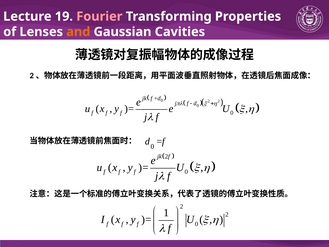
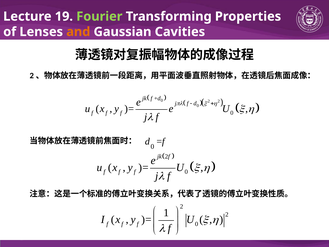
Fourier colour: pink -> light green
